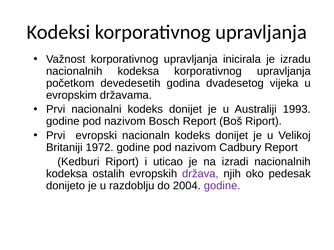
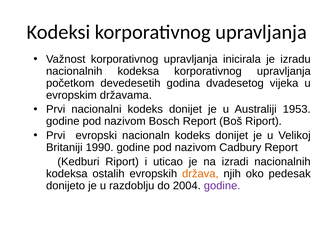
1993: 1993 -> 1953
1972: 1972 -> 1990
država colour: purple -> orange
